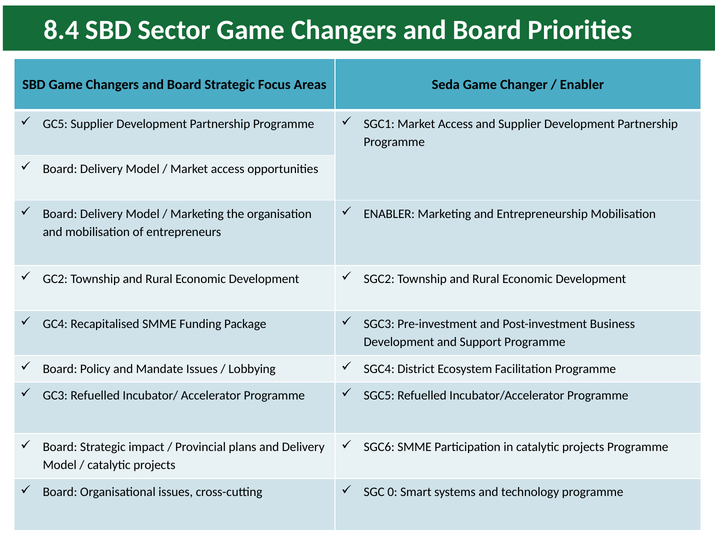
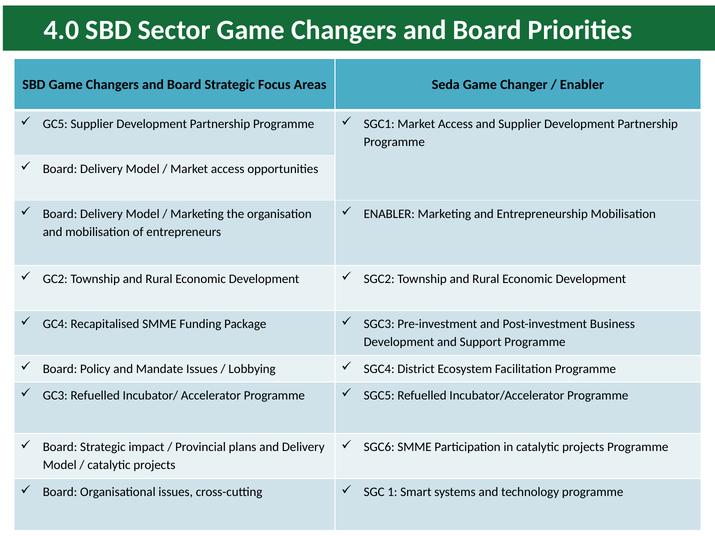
8.4: 8.4 -> 4.0
0: 0 -> 1
